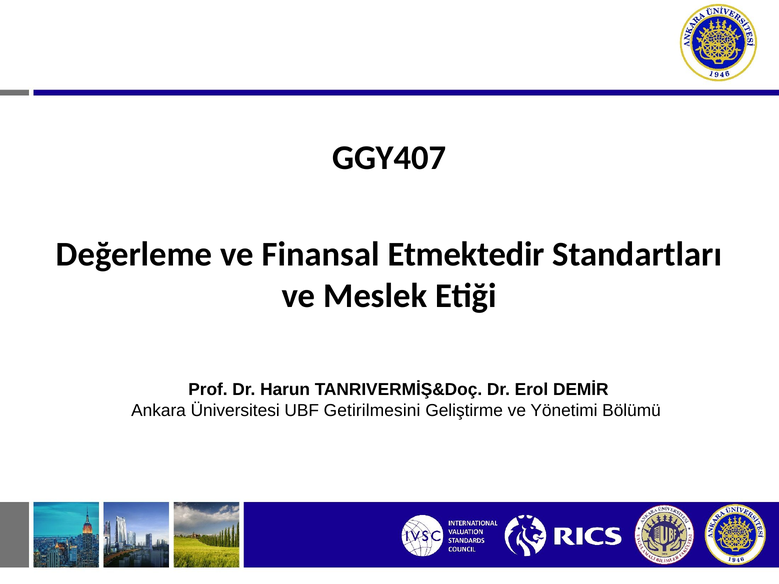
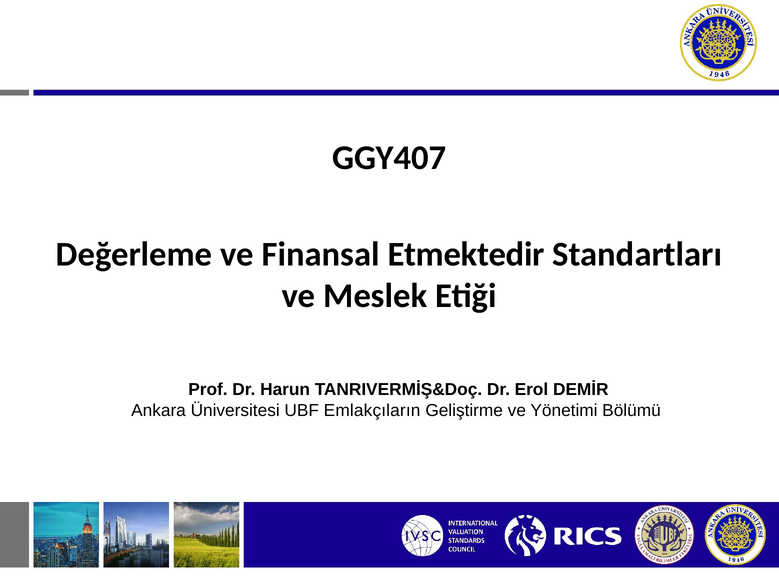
Getirilmesini: Getirilmesini -> Emlakçıların
